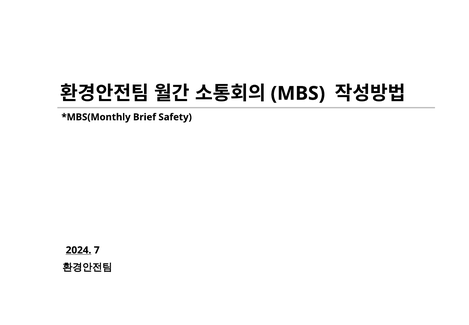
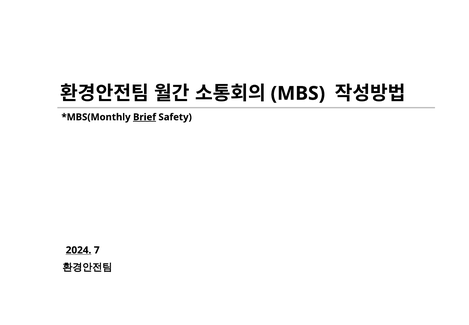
Brief underline: none -> present
